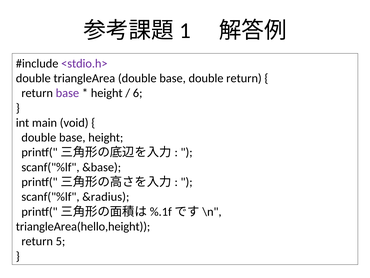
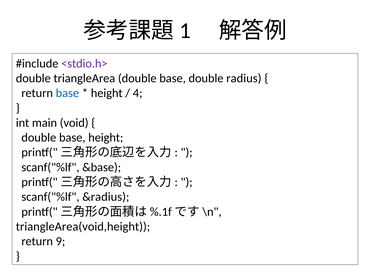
double return: return -> radius
base at (67, 93) colour: purple -> blue
6: 6 -> 4
triangleArea(hello,height: triangleArea(hello,height -> triangleArea(void,height
5: 5 -> 9
